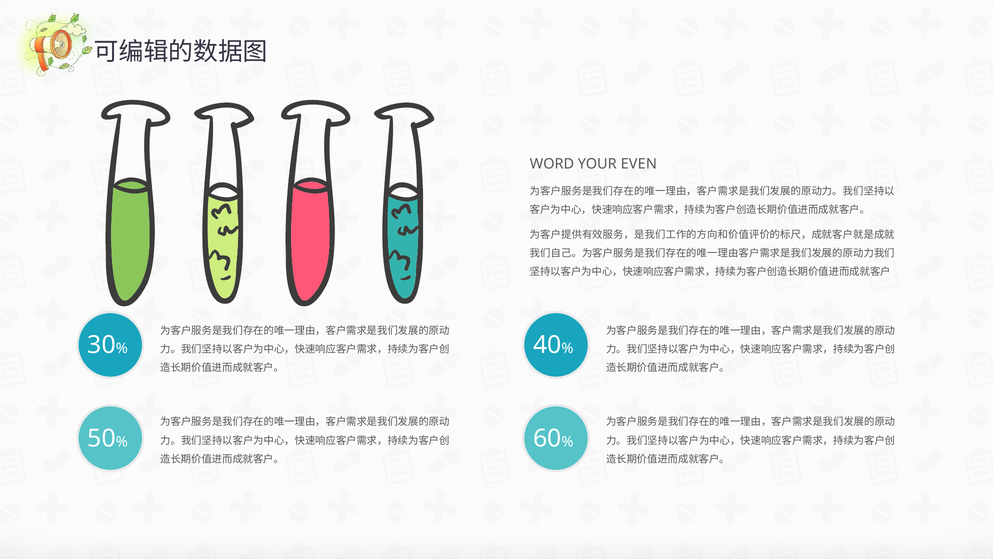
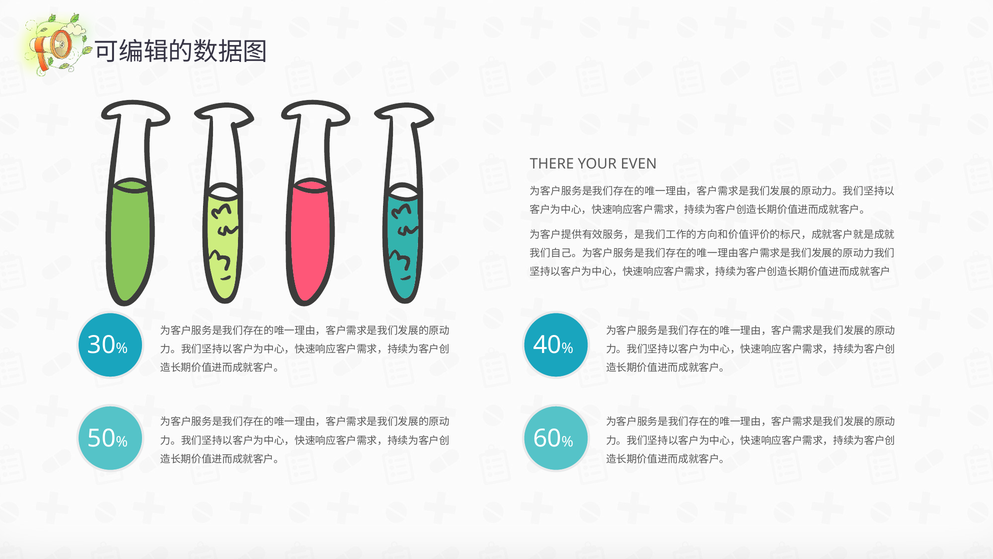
WORD: WORD -> THERE
